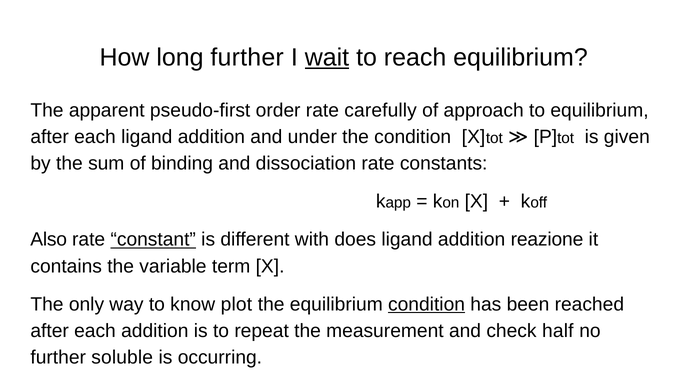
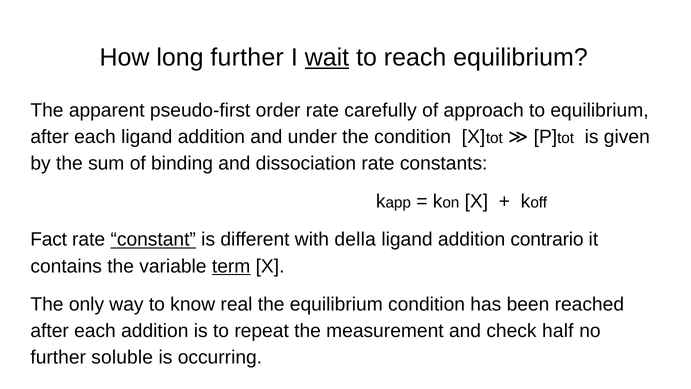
Also: Also -> Fact
does: does -> della
reazione: reazione -> contrario
term underline: none -> present
plot: plot -> real
condition at (427, 304) underline: present -> none
